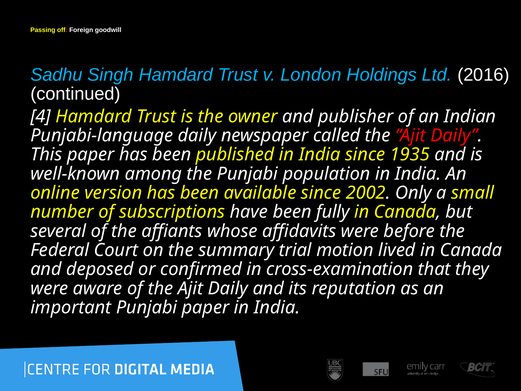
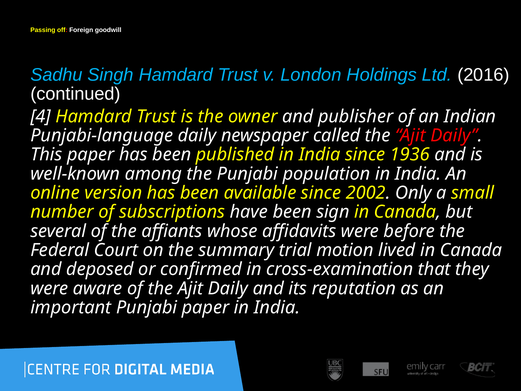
1935: 1935 -> 1936
fully: fully -> sign
